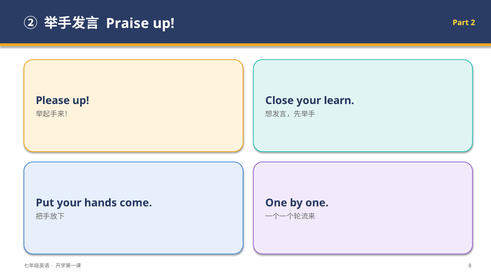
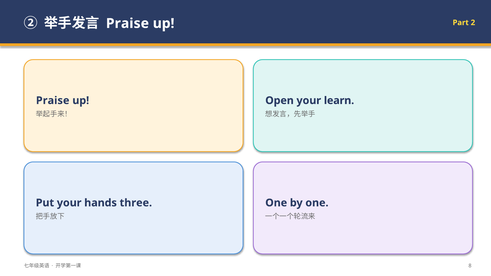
Please at (53, 101): Please -> Praise
Close: Close -> Open
come: come -> three
